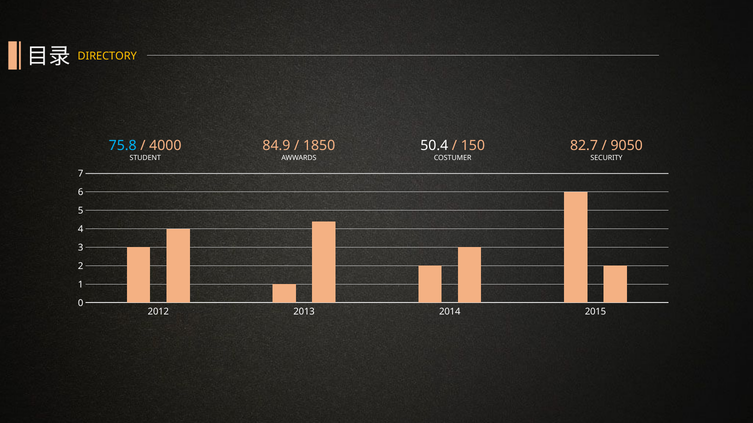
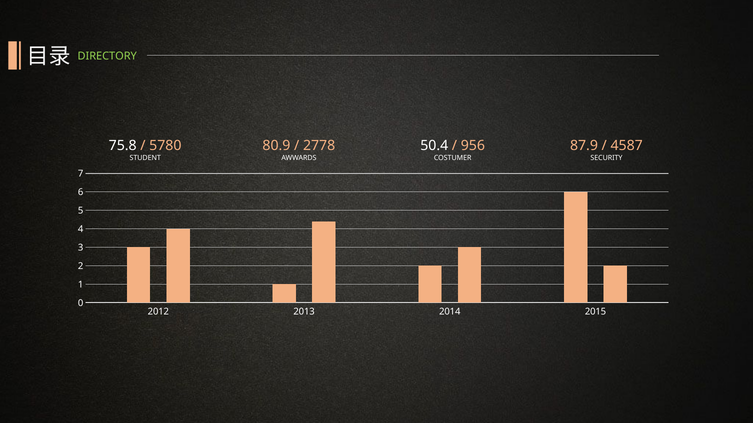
DIRECTORY colour: yellow -> light green
75.8 colour: light blue -> white
4000: 4000 -> 5780
84.9: 84.9 -> 80.9
1850: 1850 -> 2778
150: 150 -> 956
82.7: 82.7 -> 87.9
9050: 9050 -> 4587
